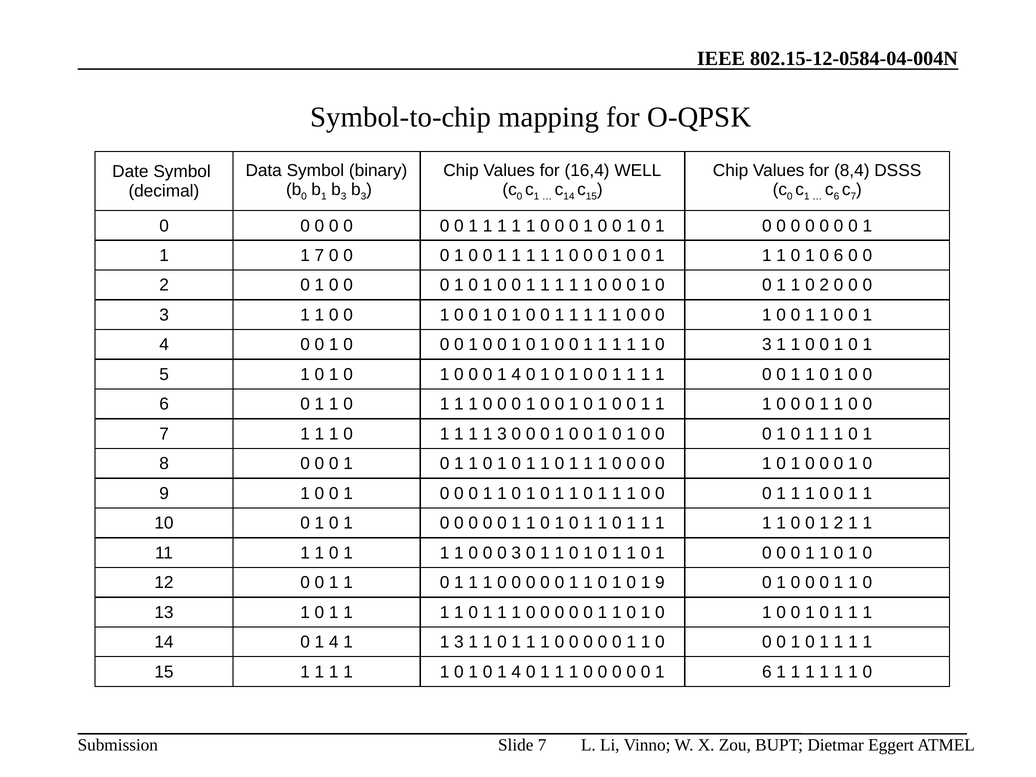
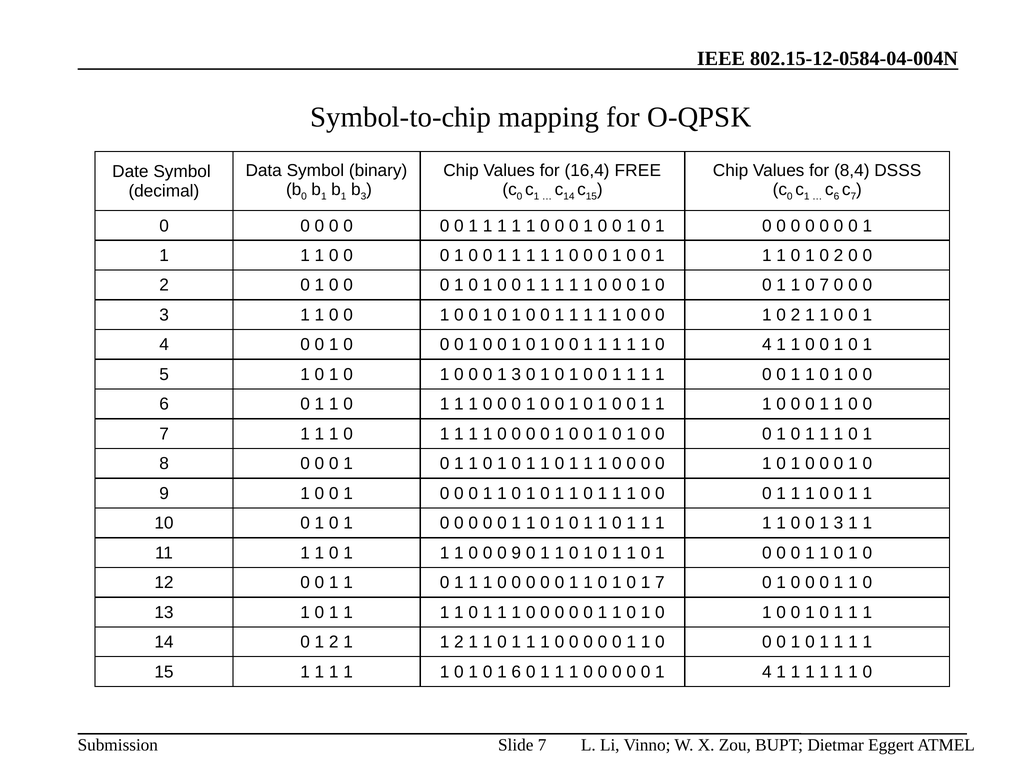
WELL: WELL -> FREE
3 at (344, 196): 3 -> 1
7 at (319, 256): 7 -> 1
6 at (839, 256): 6 -> 2
1 0 2: 2 -> 7
0 at (795, 315): 0 -> 2
1 0 3: 3 -> 4
4 at (516, 374): 4 -> 3
3 at (502, 434): 3 -> 0
2 at (839, 523): 2 -> 3
3 at (516, 553): 3 -> 9
1 9: 9 -> 7
14 0 1 4: 4 -> 2
3 at (459, 642): 3 -> 2
1 0 1 4: 4 -> 6
6 at (767, 672): 6 -> 4
